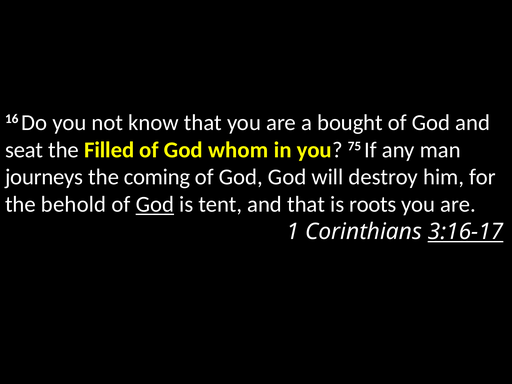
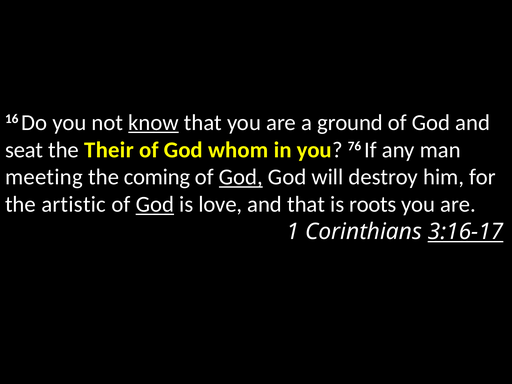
know underline: none -> present
bought: bought -> ground
Filled: Filled -> Their
75: 75 -> 76
journeys: journeys -> meeting
God at (241, 177) underline: none -> present
behold: behold -> artistic
tent: tent -> love
